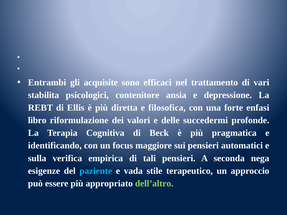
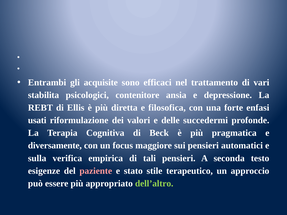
libro: libro -> usati
identificando: identificando -> diversamente
nega: nega -> testo
paziente colour: light blue -> pink
vada: vada -> stato
